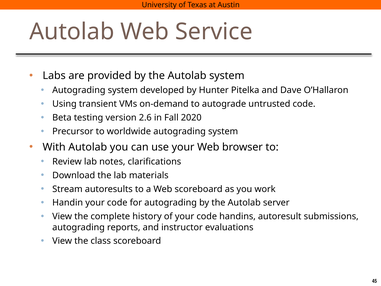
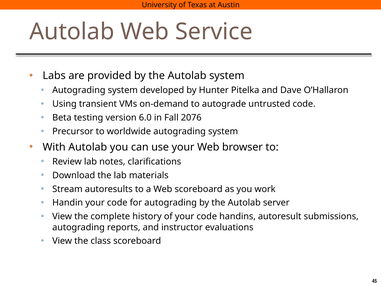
2.6: 2.6 -> 6.0
2020: 2020 -> 2076
